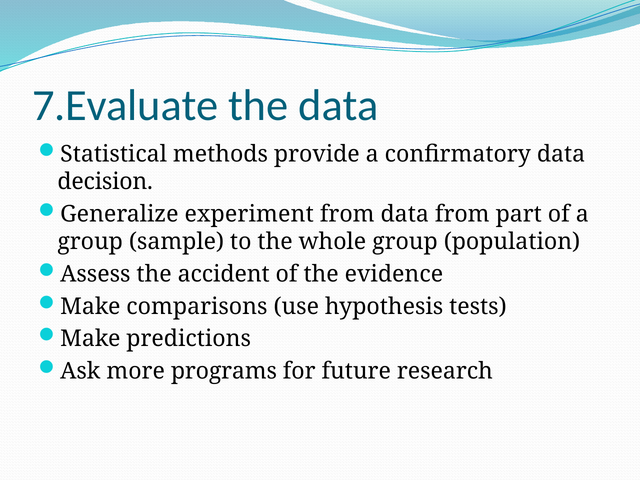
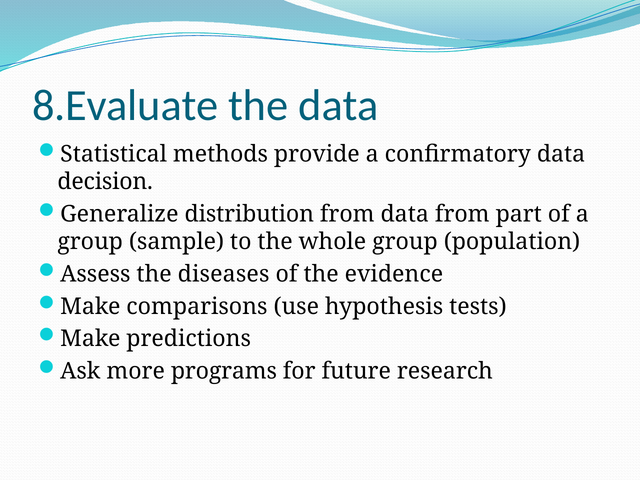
7.Evaluate: 7.Evaluate -> 8.Evaluate
experiment: experiment -> distribution
accident: accident -> diseases
